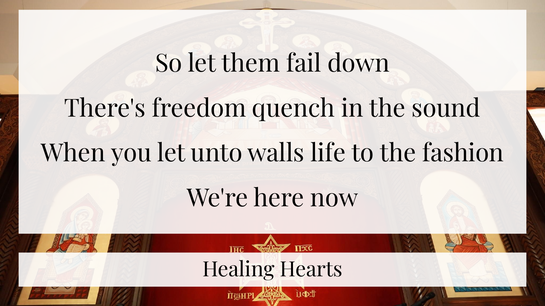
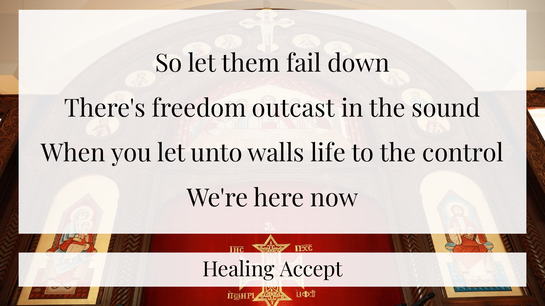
quench: quench -> outcast
fashion: fashion -> control
Hearts: Hearts -> Accept
